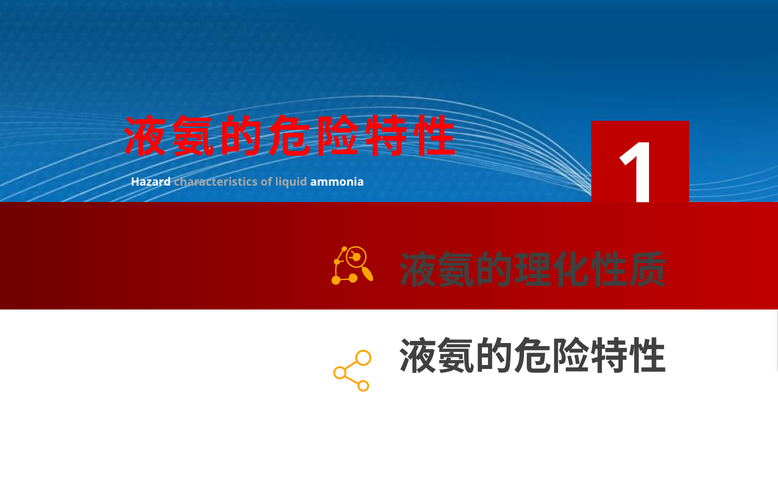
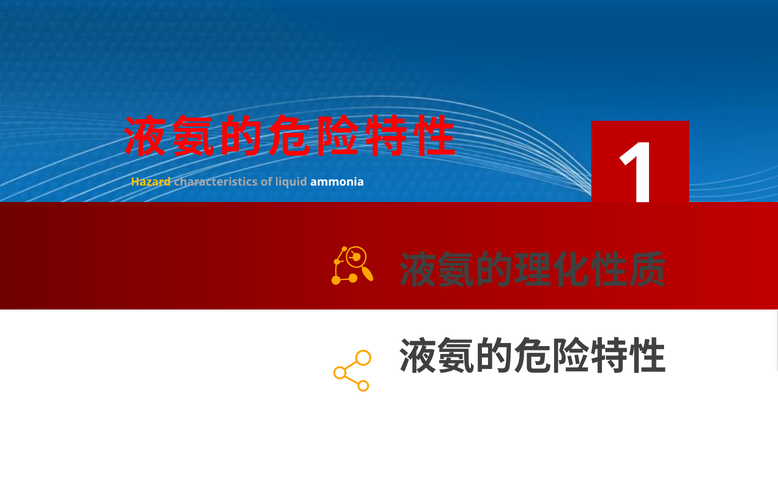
Hazard colour: white -> yellow
